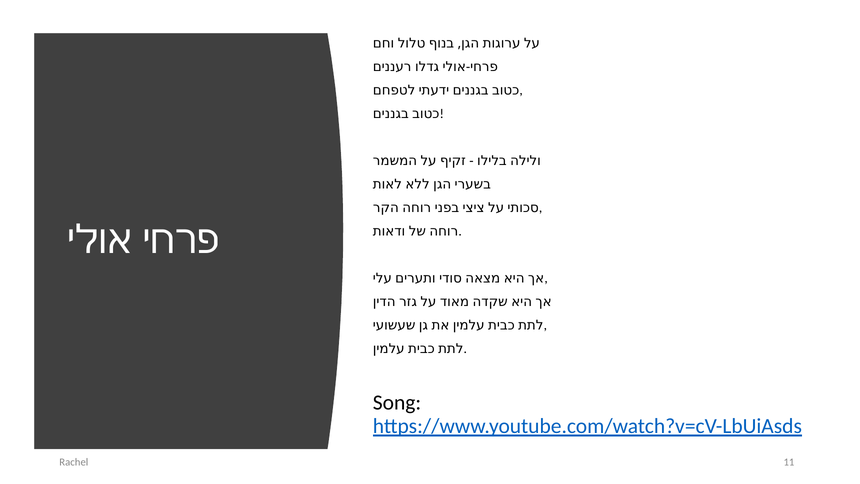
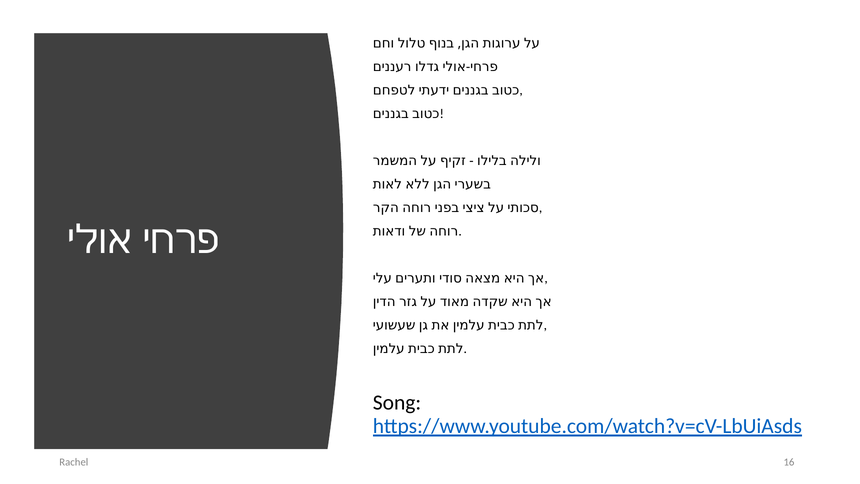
11: 11 -> 16
